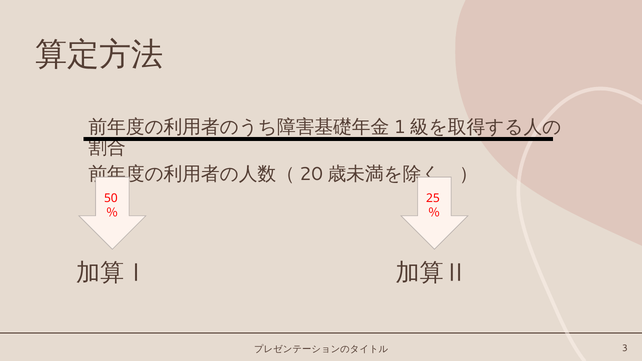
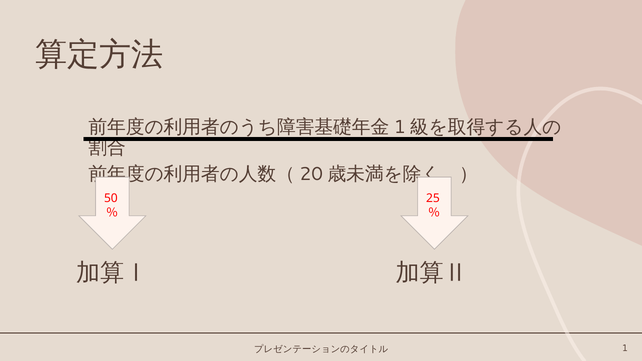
3: 3 -> 1
